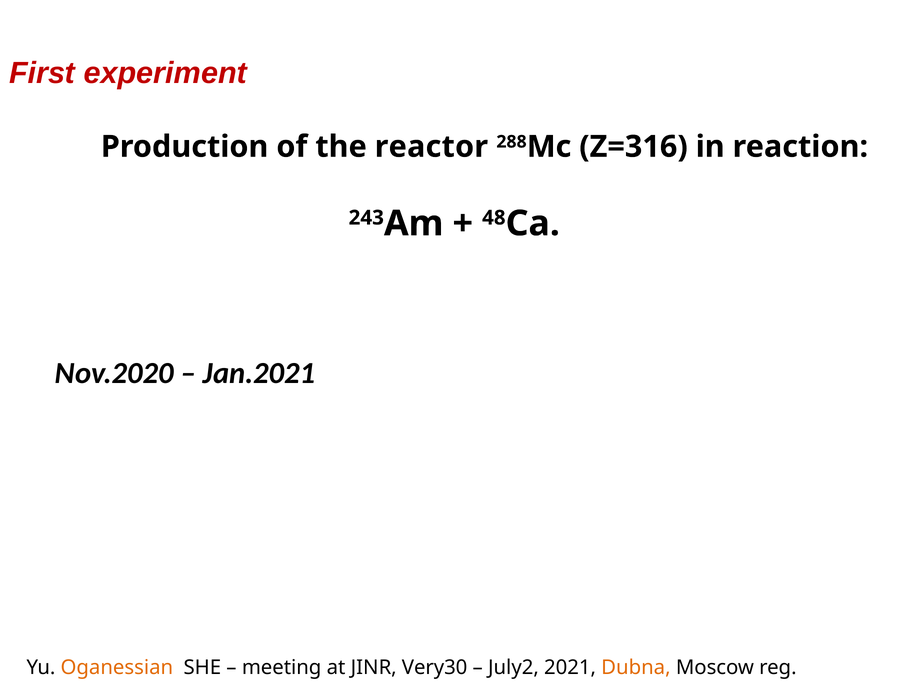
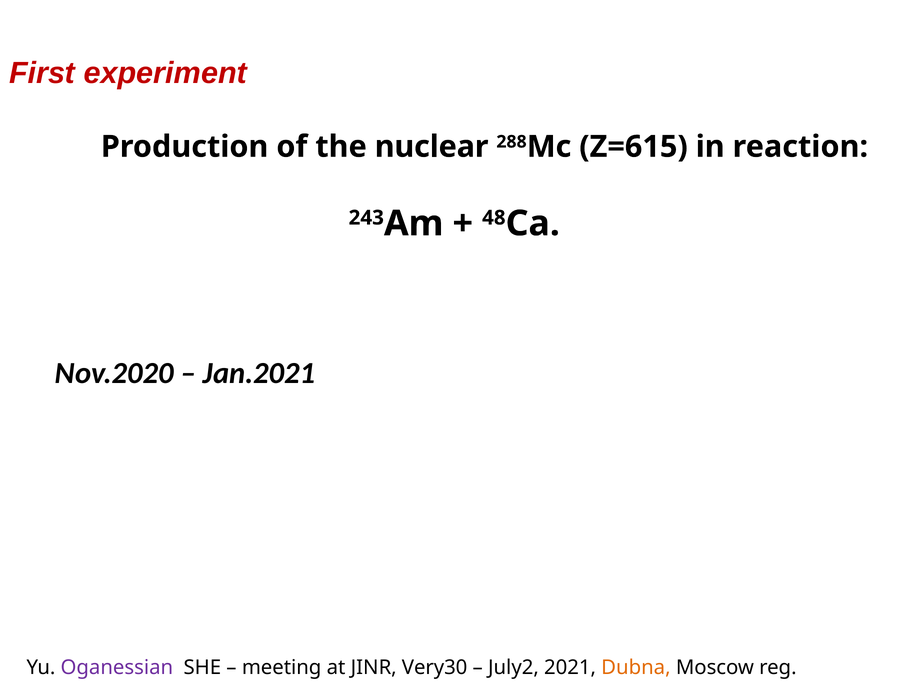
reactor: reactor -> nuclear
Z=316: Z=316 -> Z=615
Oganessian colour: orange -> purple
